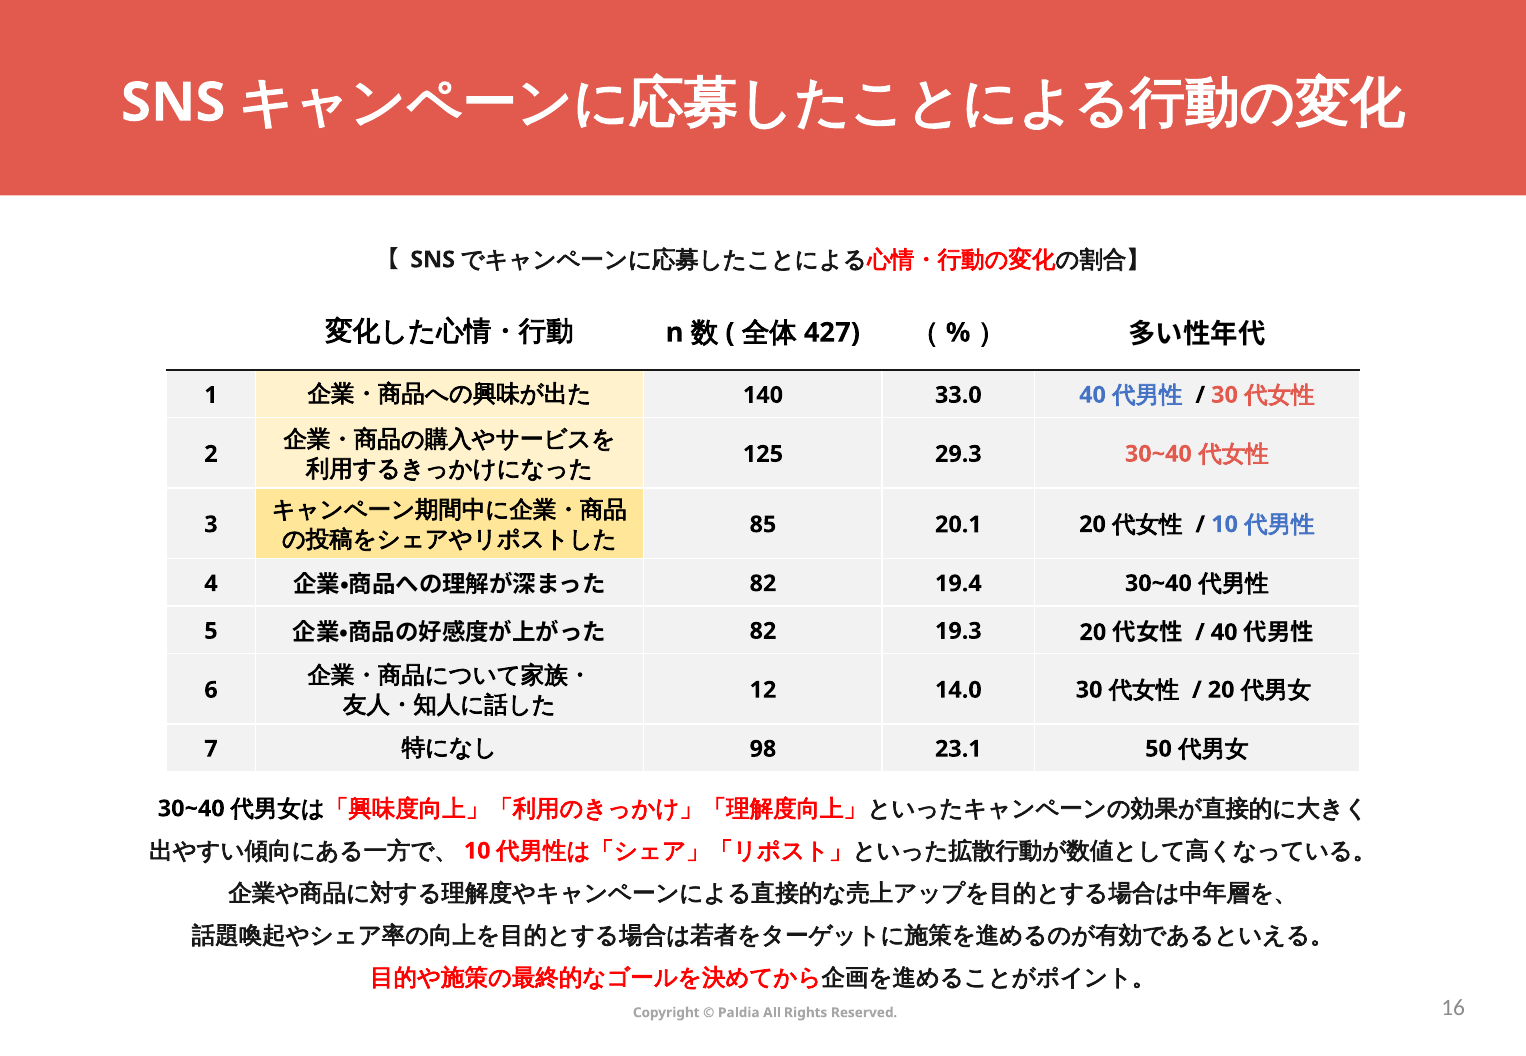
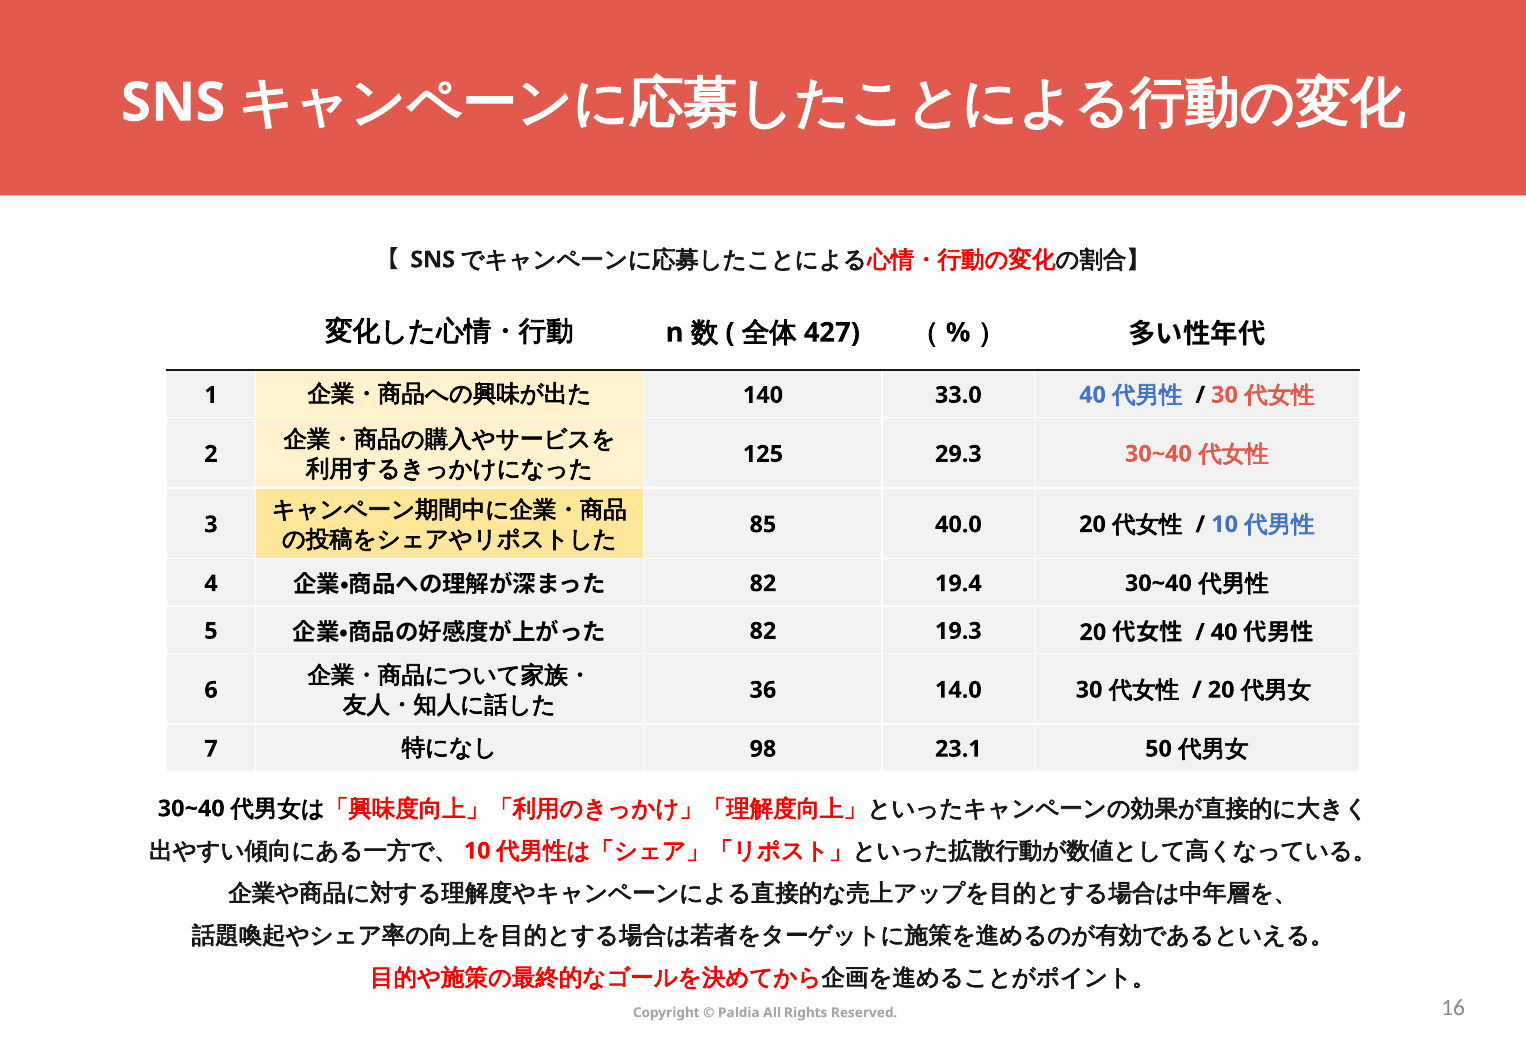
20.1: 20.1 -> 40.0
12: 12 -> 36
